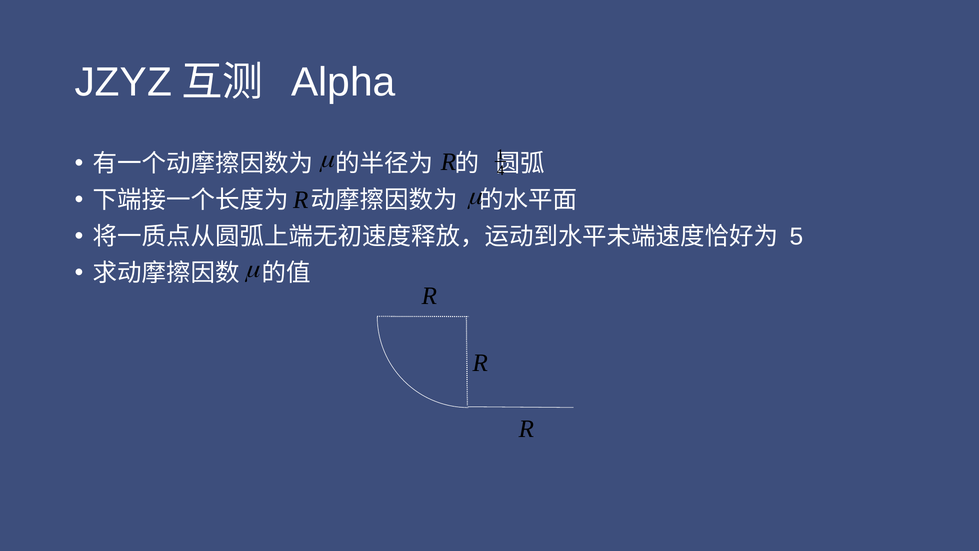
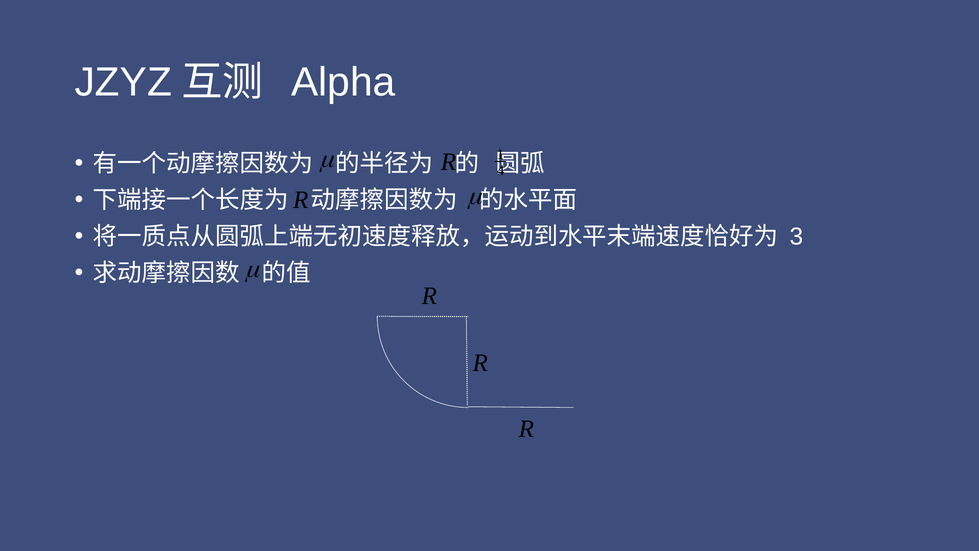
5: 5 -> 3
